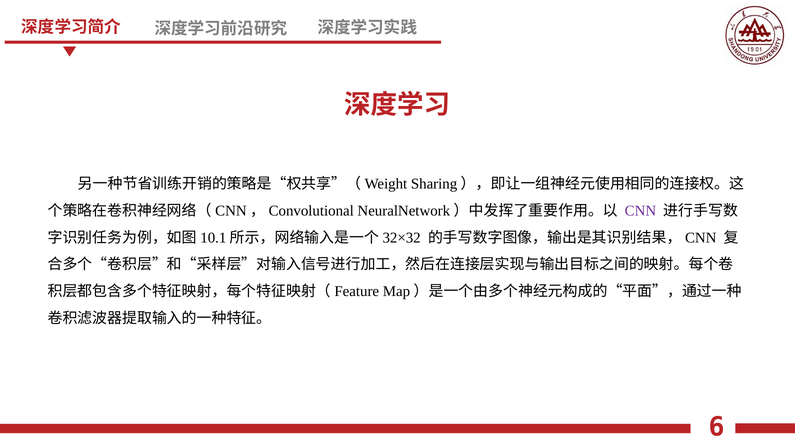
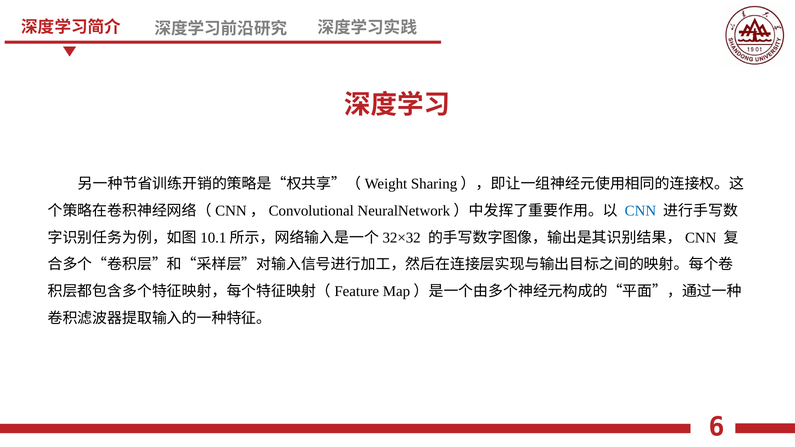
CNN colour: purple -> blue
